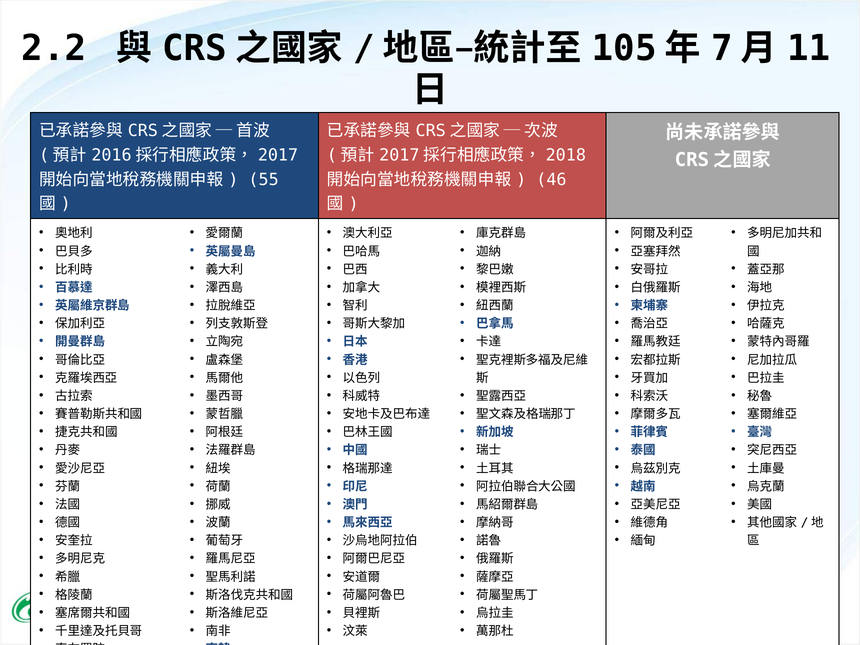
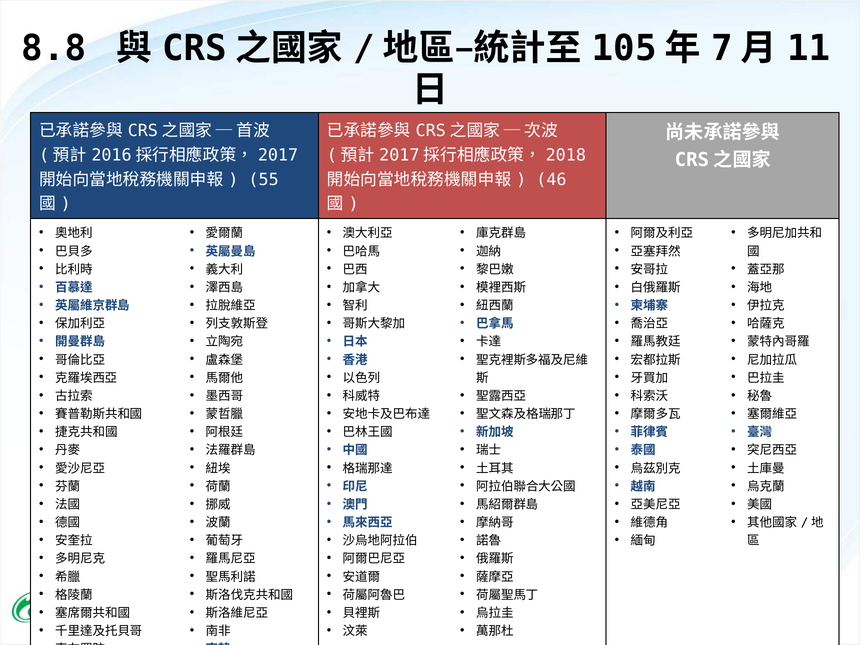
2.2: 2.2 -> 8.8
